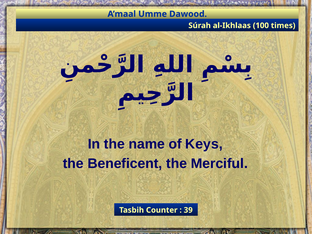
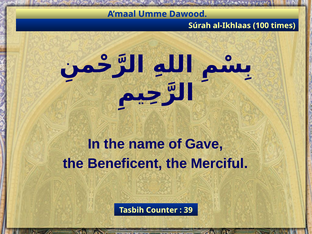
Keys: Keys -> Gave
